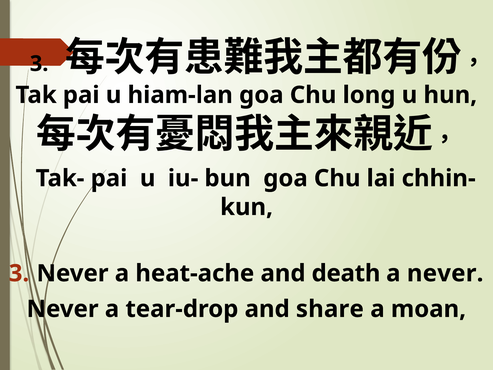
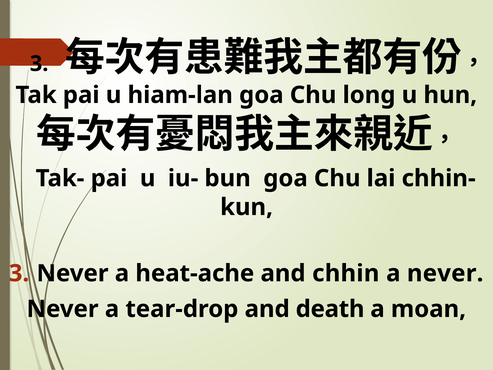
death: death -> chhin
share: share -> death
